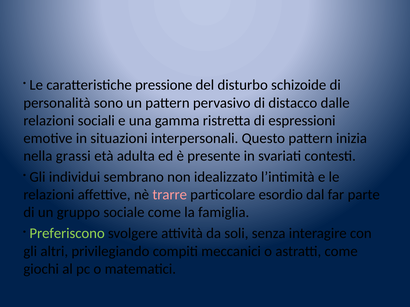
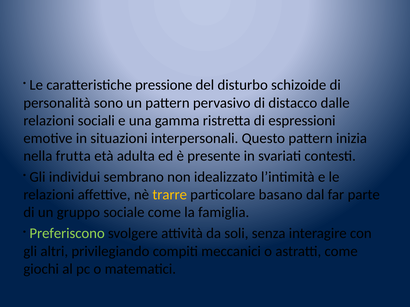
grassi: grassi -> frutta
trarre colour: pink -> yellow
esordio: esordio -> basano
